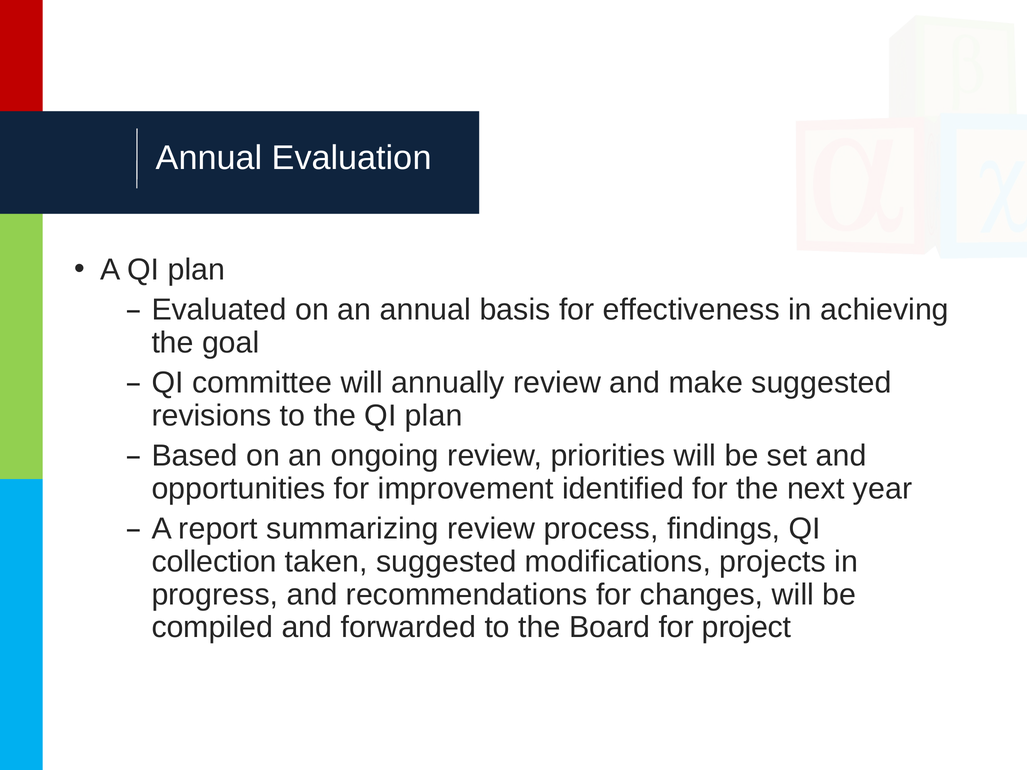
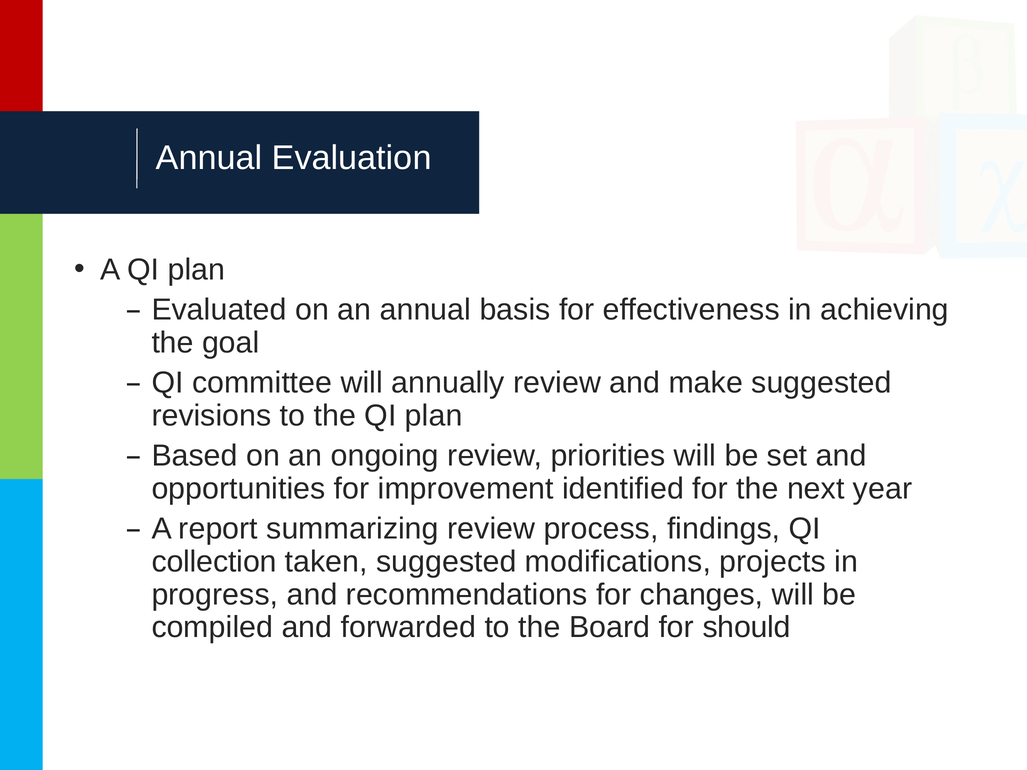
project: project -> should
